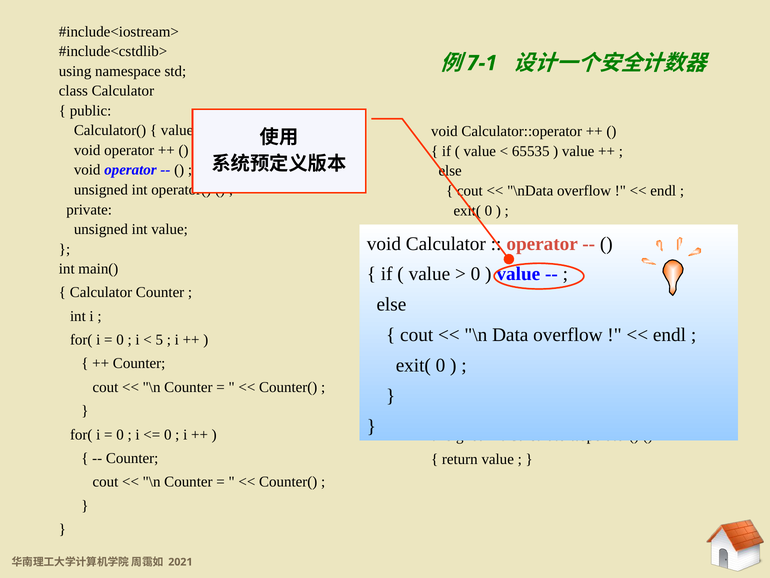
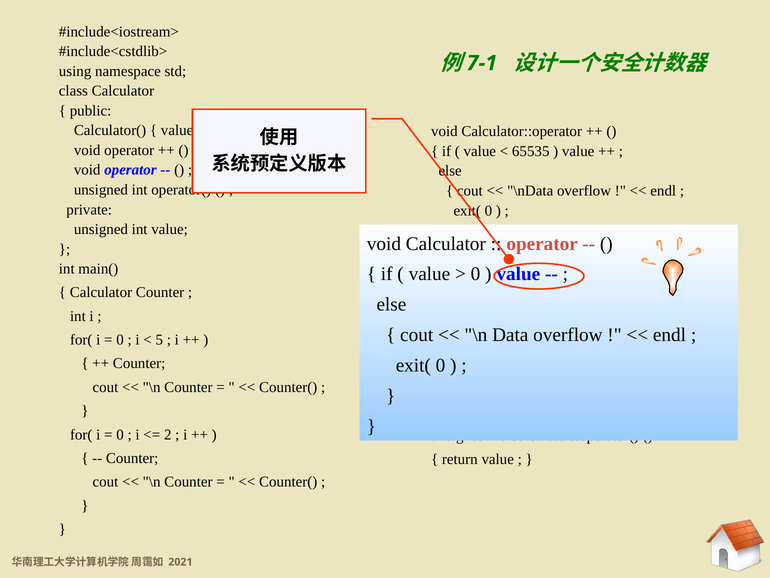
0 at (168, 434): 0 -> 2
